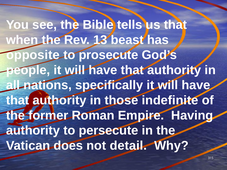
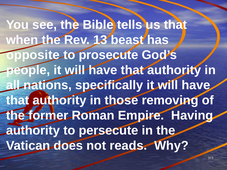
indefinite: indefinite -> removing
detail: detail -> reads
